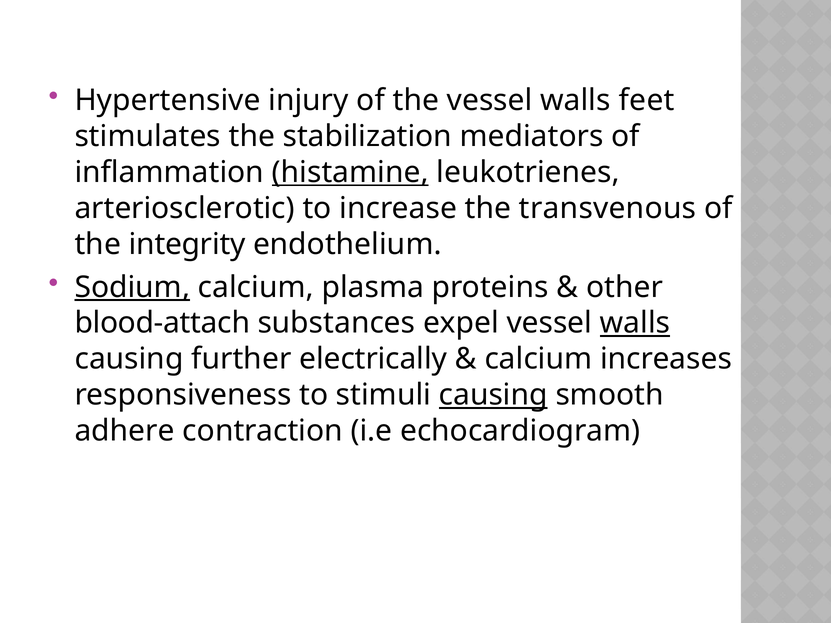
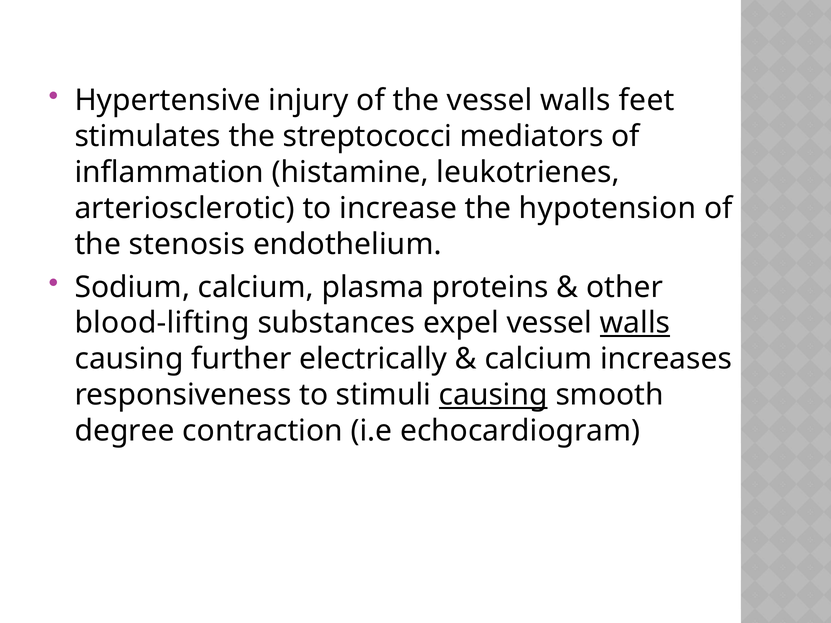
stabilization: stabilization -> streptococci
histamine underline: present -> none
transvenous: transvenous -> hypotension
integrity: integrity -> stenosis
Sodium underline: present -> none
blood-attach: blood-attach -> blood-lifting
adhere: adhere -> degree
